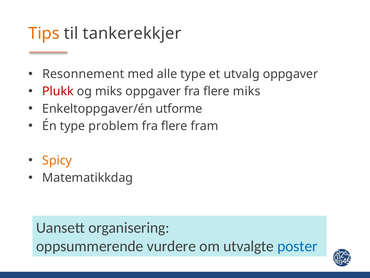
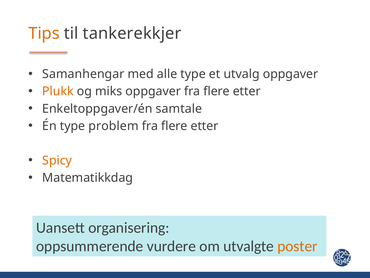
Resonnement: Resonnement -> Samanhengar
Plukk colour: red -> orange
oppgaver fra flere miks: miks -> etter
utforme: utforme -> samtale
fram at (205, 126): fram -> etter
poster colour: blue -> orange
